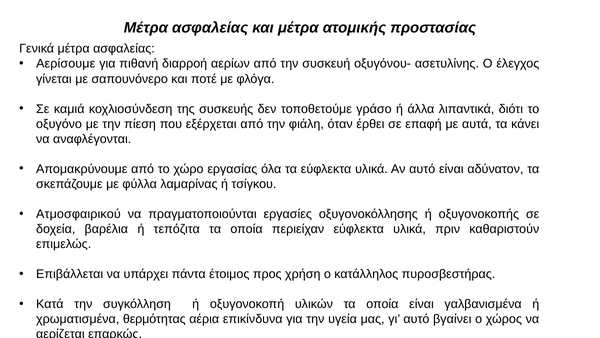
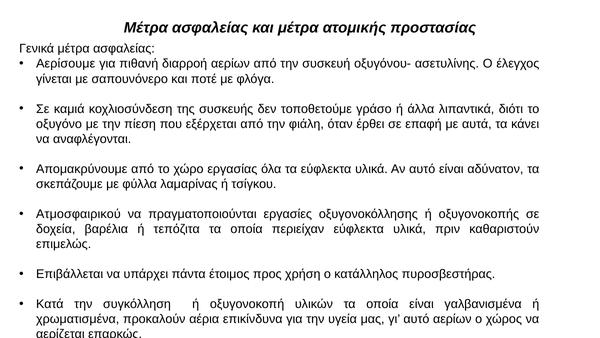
θερμότητας: θερμότητας -> προκαλούν
αυτό βγαίνει: βγαίνει -> αερίων
